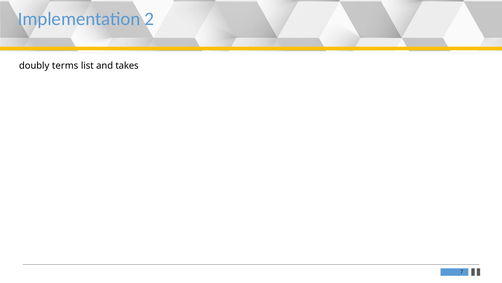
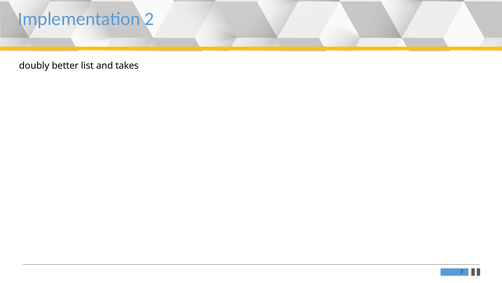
terms: terms -> better
